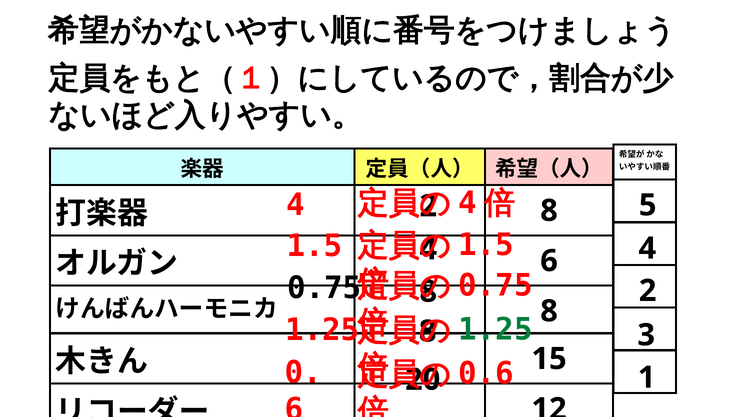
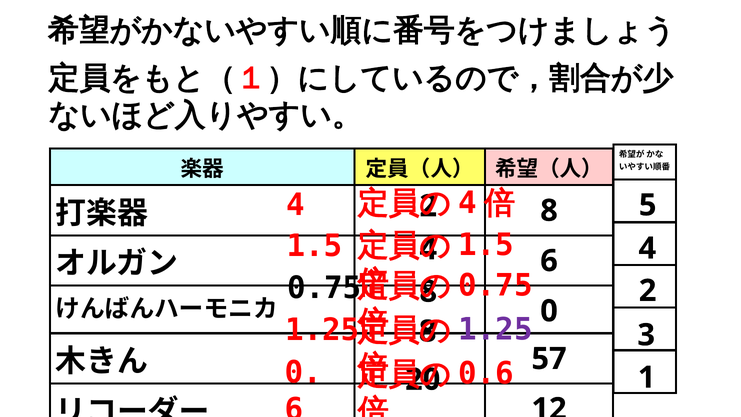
8 at (549, 311): 8 -> 0
1.25 at (496, 330) colour: green -> purple
15: 15 -> 57
